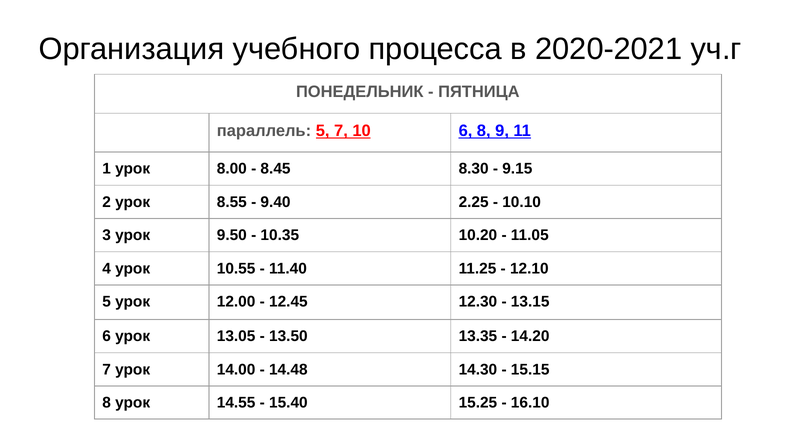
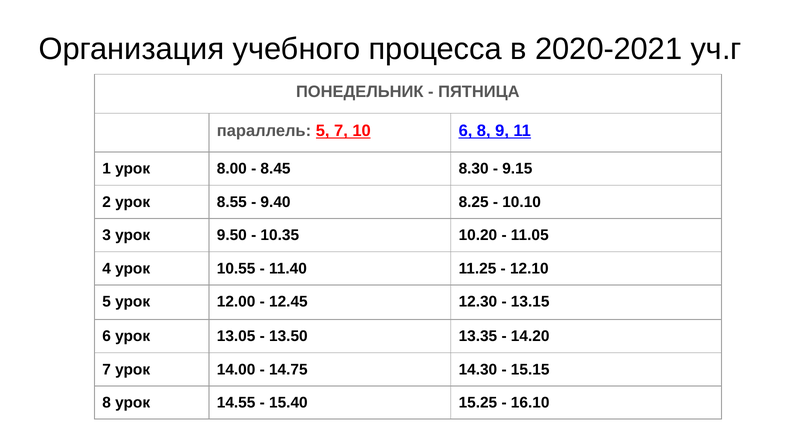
2.25: 2.25 -> 8.25
14.48: 14.48 -> 14.75
